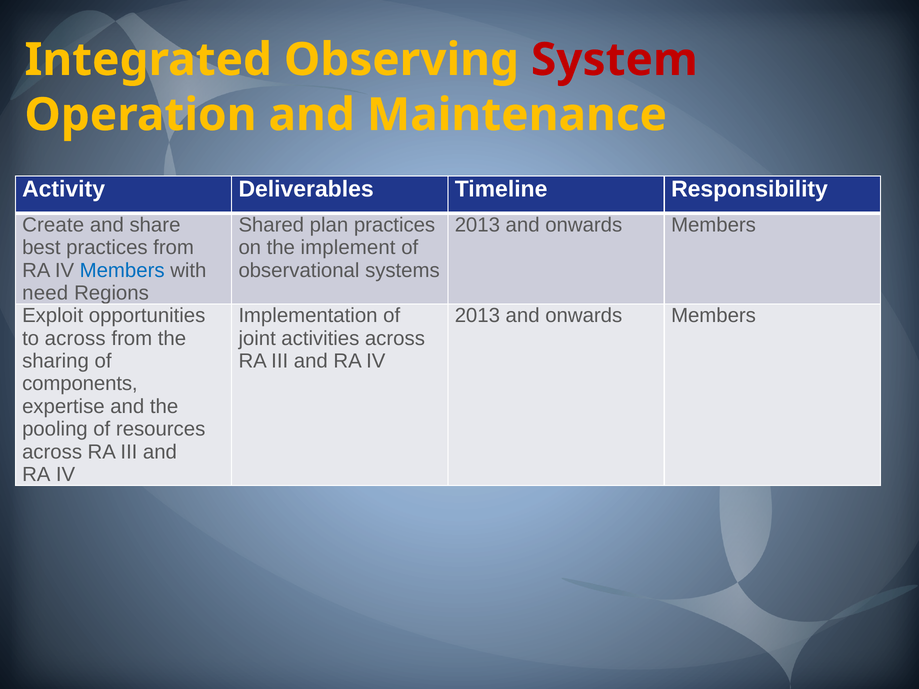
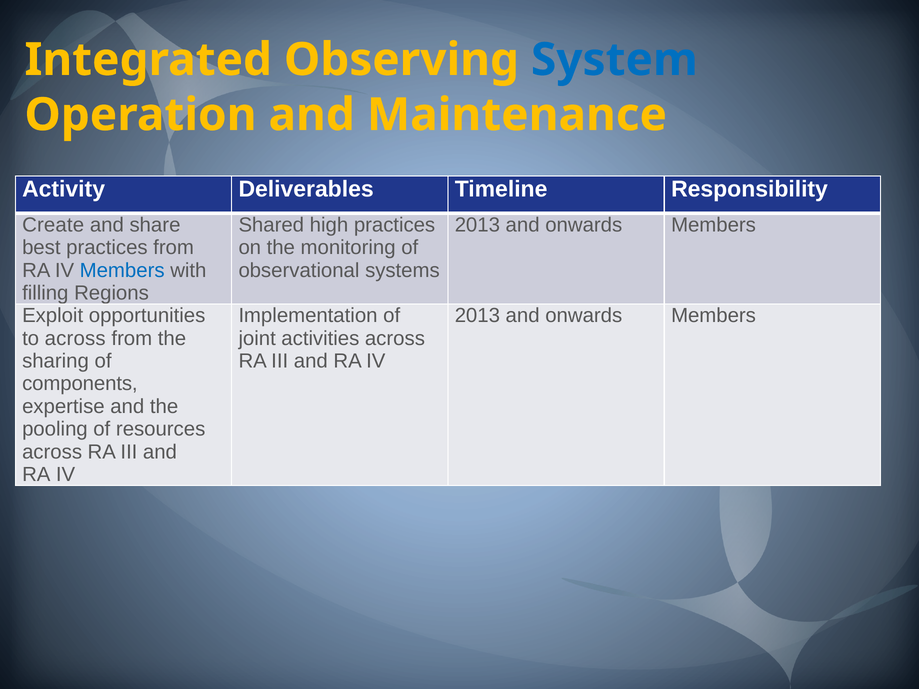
System colour: red -> blue
plan: plan -> high
implement: implement -> monitoring
need: need -> filling
